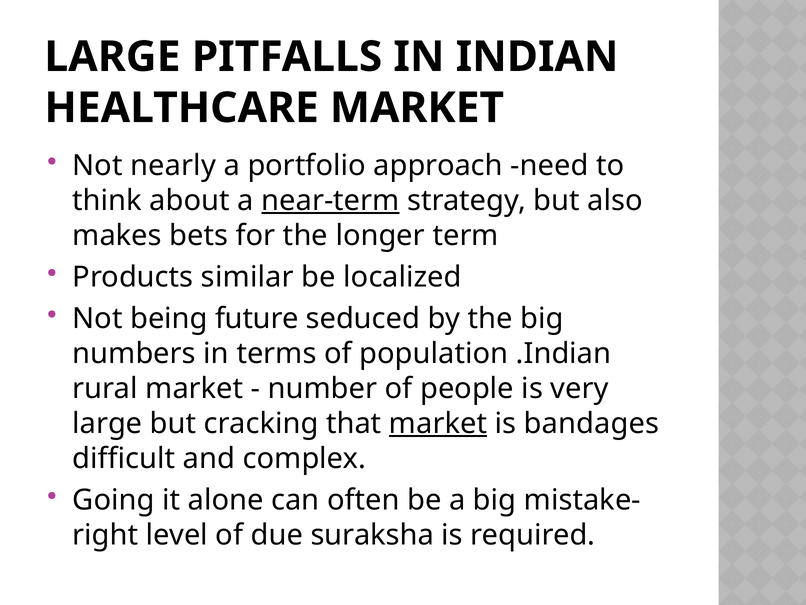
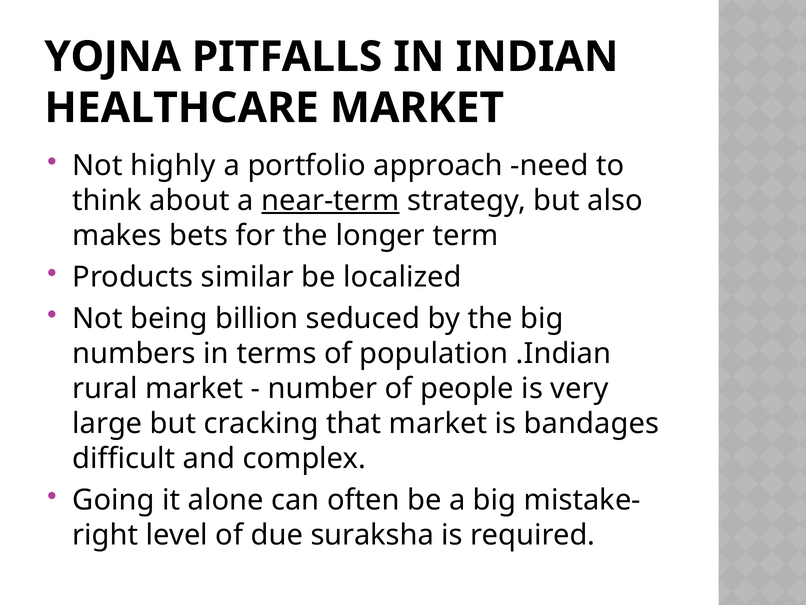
LARGE at (112, 57): LARGE -> YOJNA
nearly: nearly -> highly
future: future -> billion
market at (438, 423) underline: present -> none
